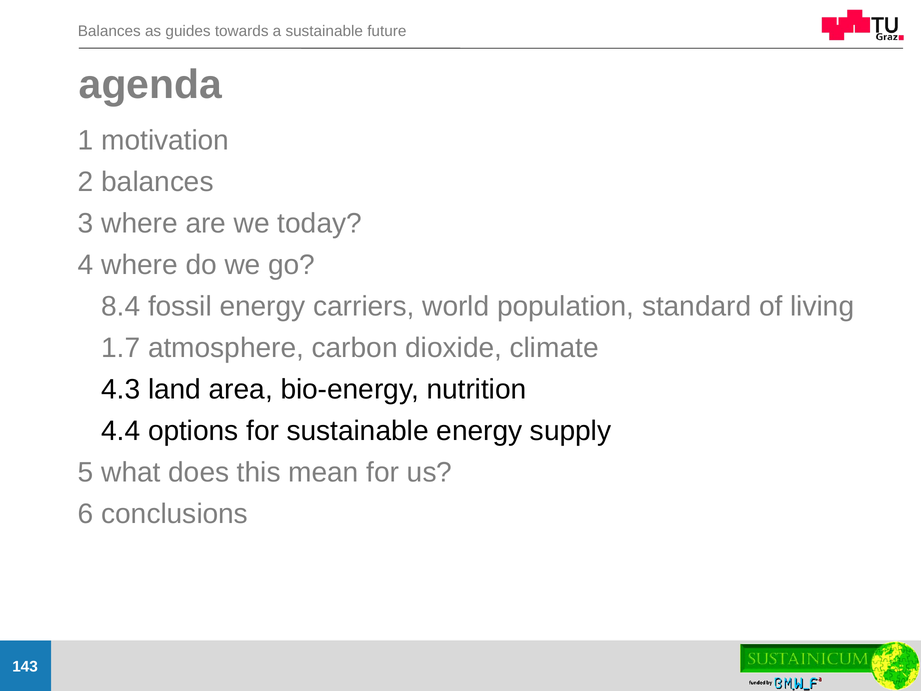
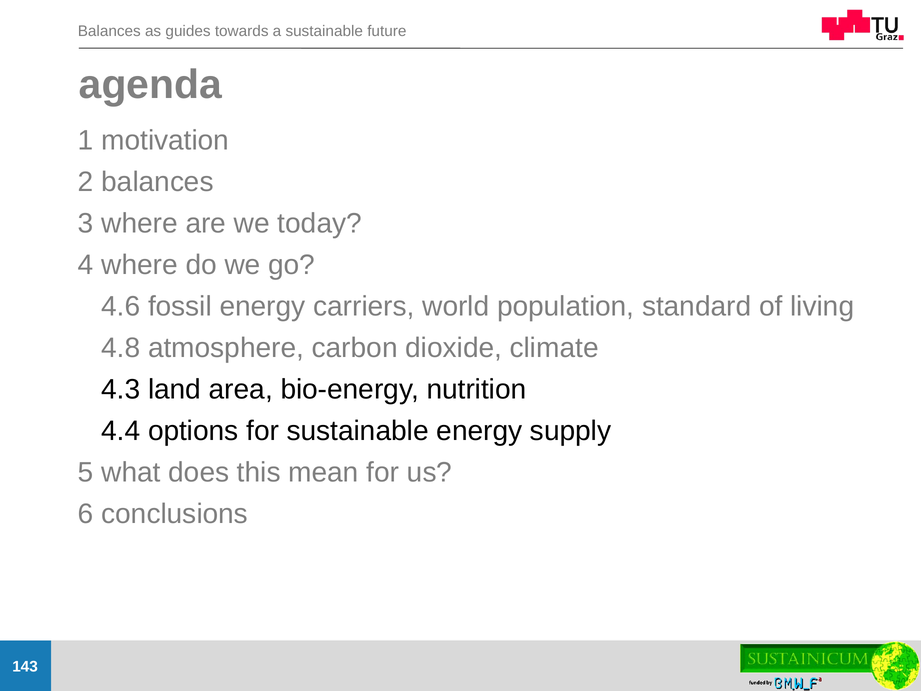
8.4: 8.4 -> 4.6
1.7: 1.7 -> 4.8
